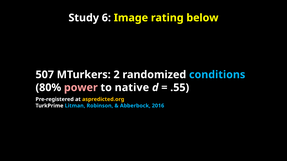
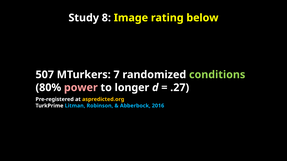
6: 6 -> 8
2: 2 -> 7
conditions colour: light blue -> light green
native: native -> longer
.55: .55 -> .27
